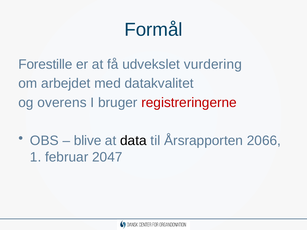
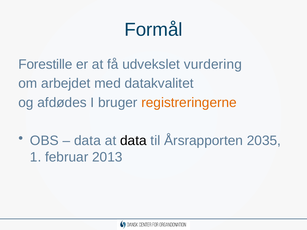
overens: overens -> afdødes
registreringerne colour: red -> orange
blive at (88, 141): blive -> data
2066: 2066 -> 2035
2047: 2047 -> 2013
